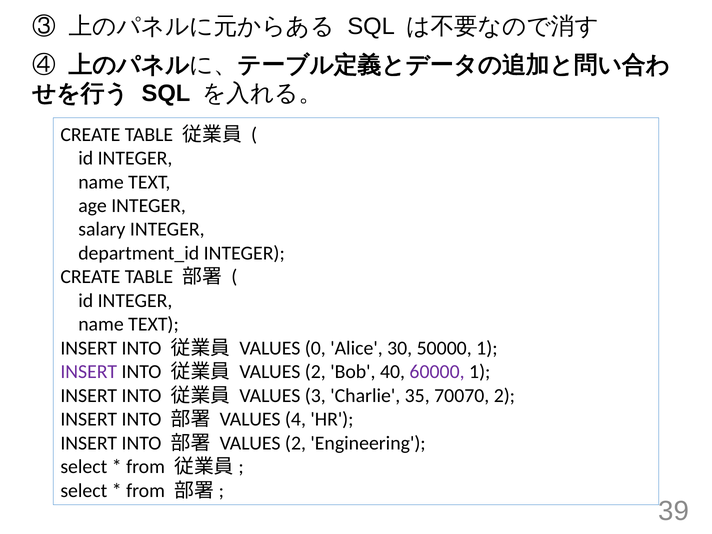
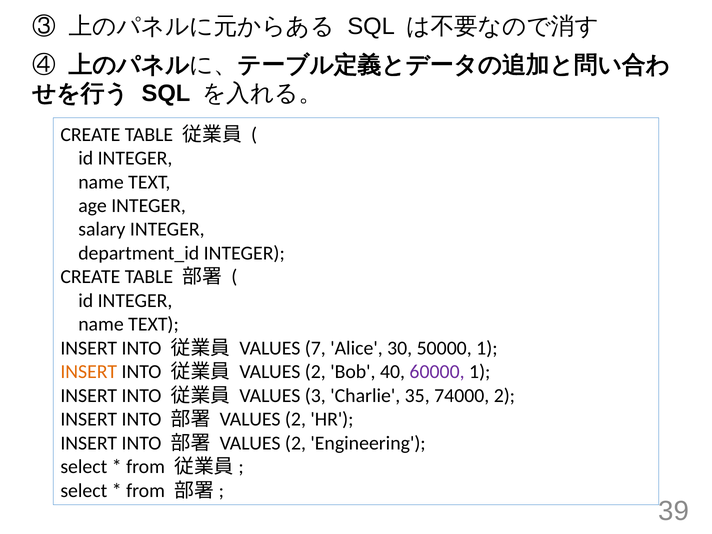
0: 0 -> 7
INSERT at (89, 372) colour: purple -> orange
70070: 70070 -> 74000
4 at (295, 419): 4 -> 2
